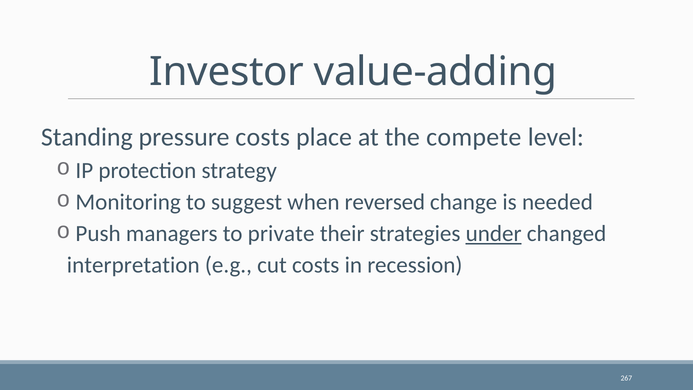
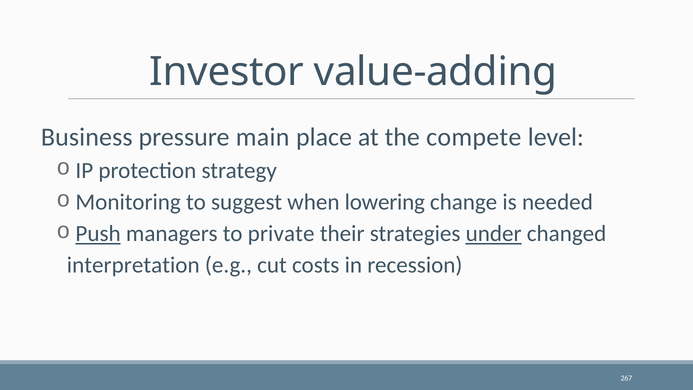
Standing: Standing -> Business
pressure costs: costs -> main
reversed: reversed -> lowering
Push underline: none -> present
